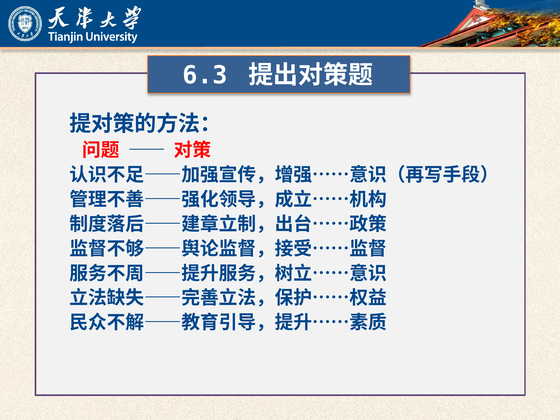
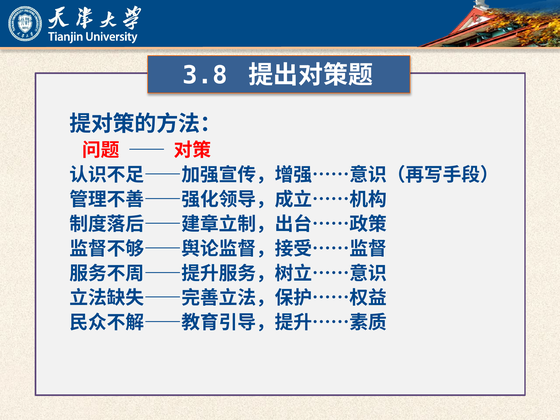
6.3: 6.3 -> 3.8
